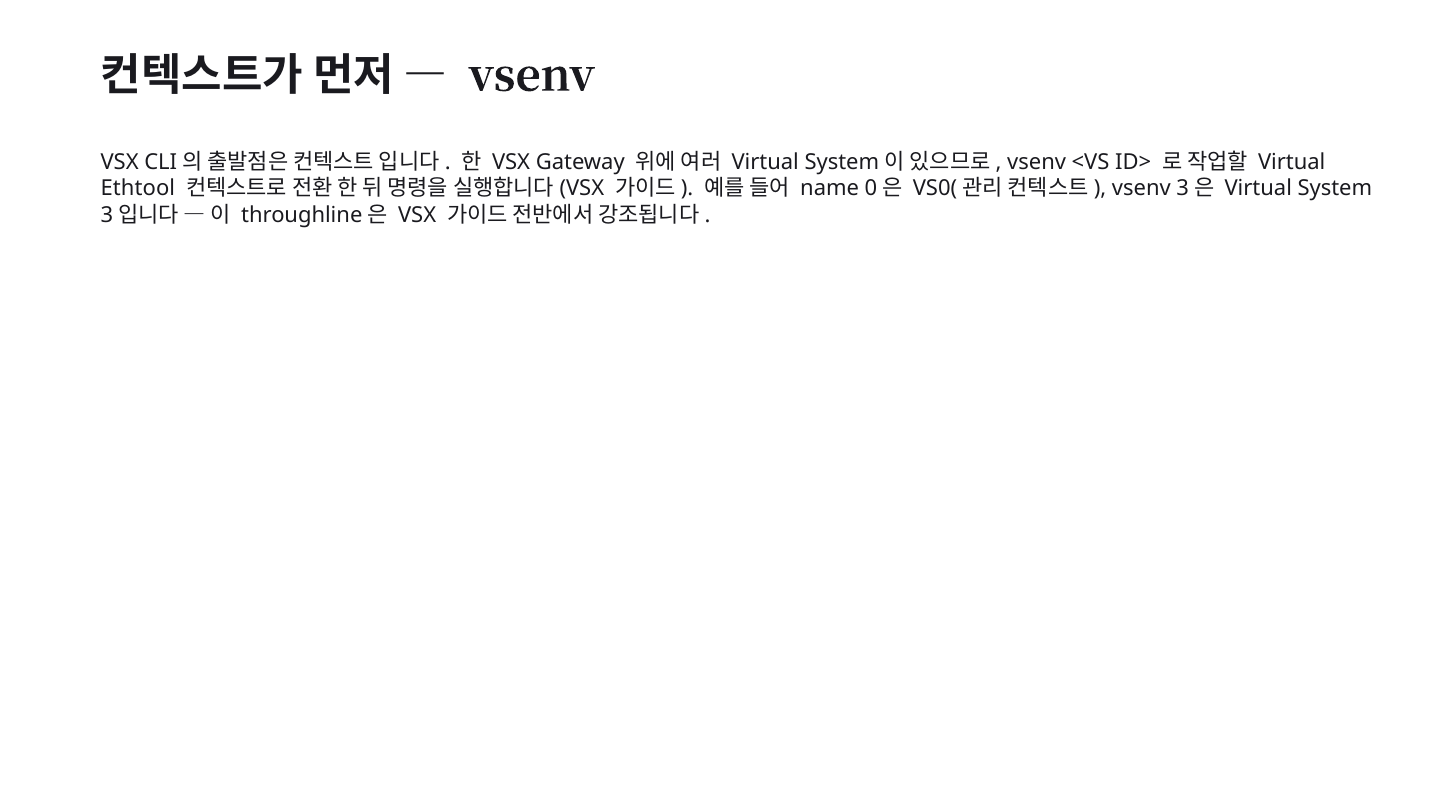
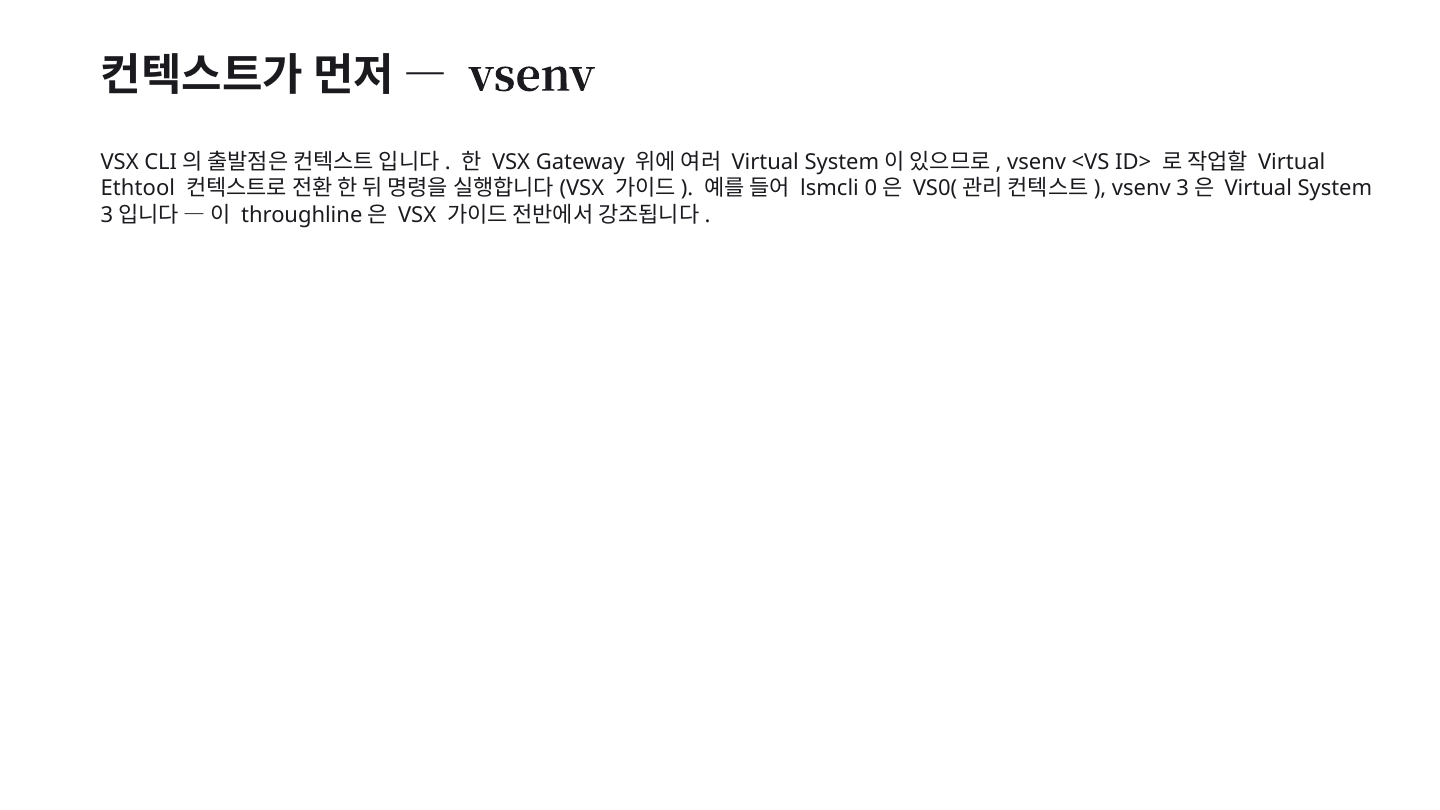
name: name -> lsmcli
